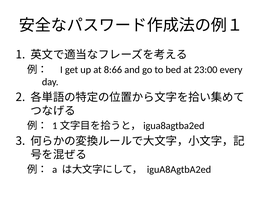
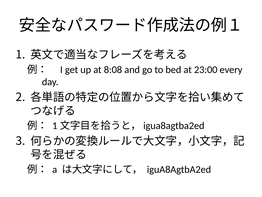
8:66: 8:66 -> 8:08
